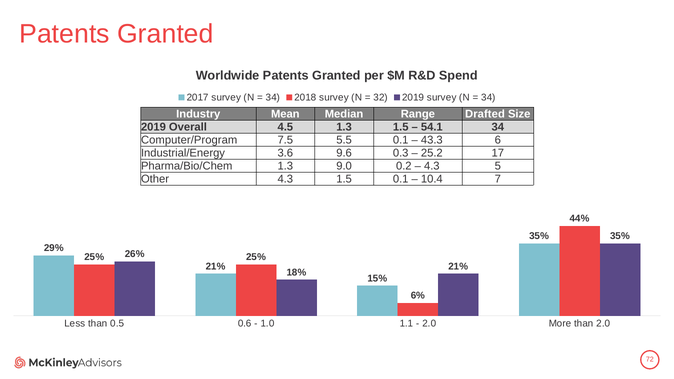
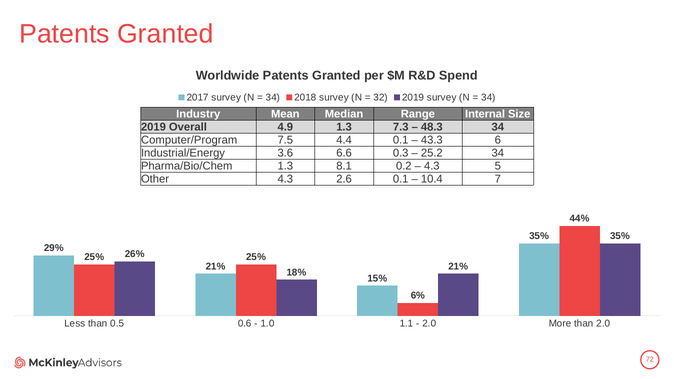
Drafted: Drafted -> Internal
4.5: 4.5 -> 4.9
1.3 1.5: 1.5 -> 7.3
54.1: 54.1 -> 48.3
5.5: 5.5 -> 4.4
9.6: 9.6 -> 6.6
25.2 17: 17 -> 34
9.0: 9.0 -> 8.1
4.3 1.5: 1.5 -> 2.6
